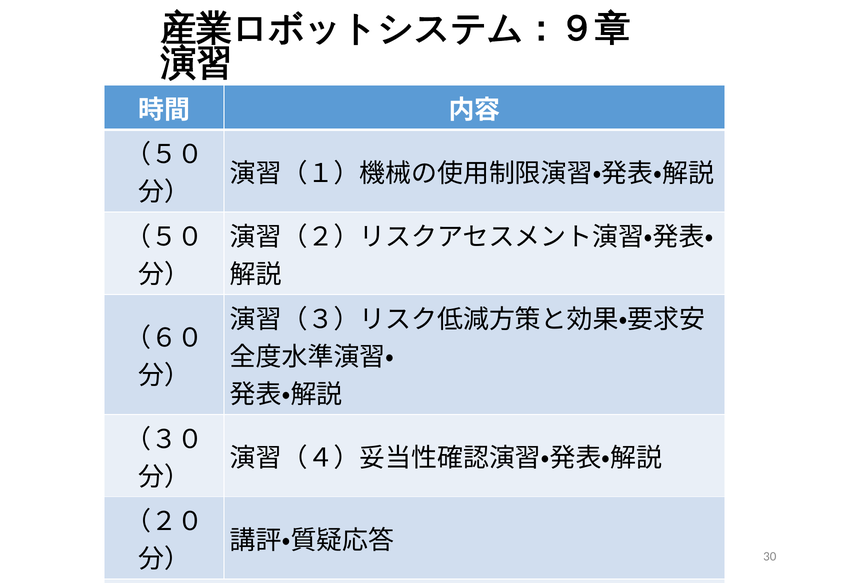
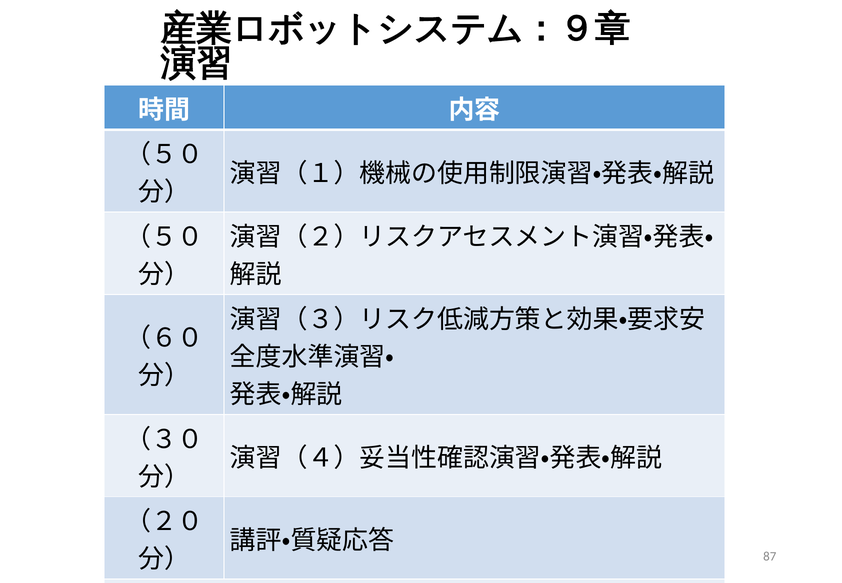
30: 30 -> 87
